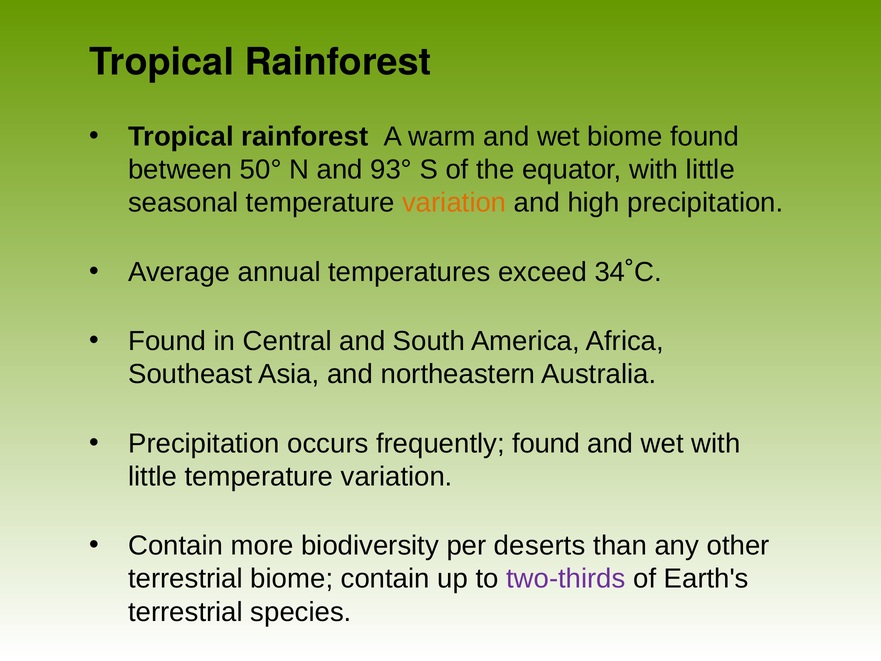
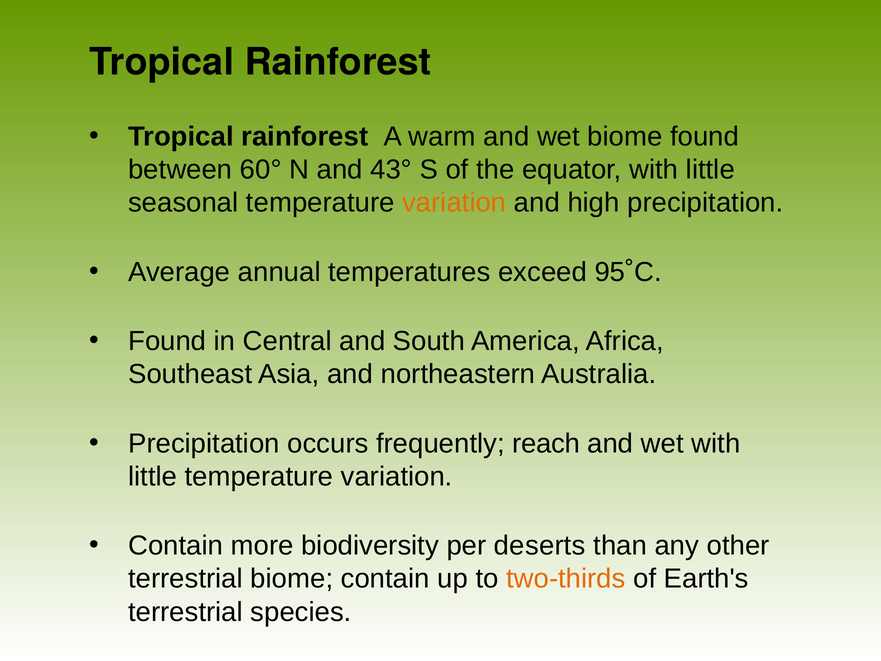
50°: 50° -> 60°
93°: 93° -> 43°
34˚C: 34˚C -> 95˚C
frequently found: found -> reach
two-thirds colour: purple -> orange
